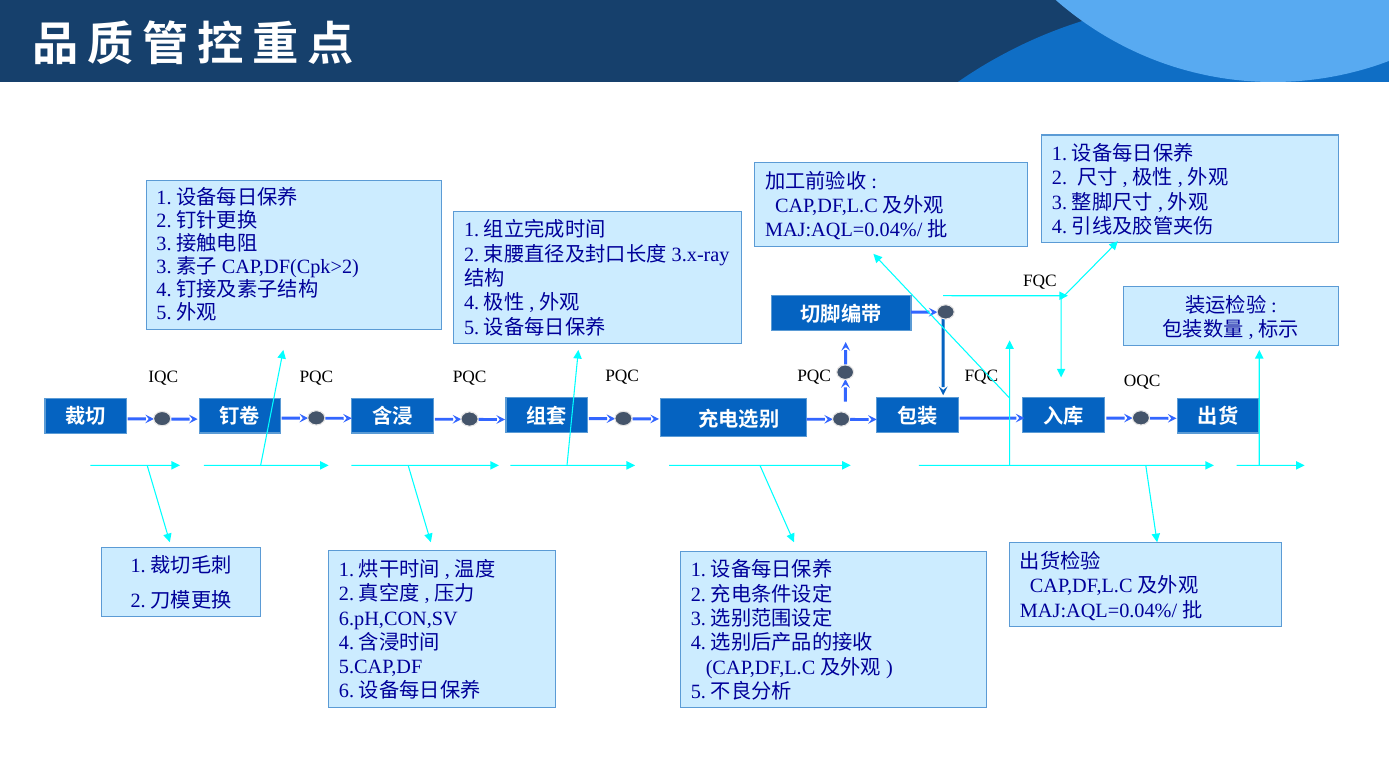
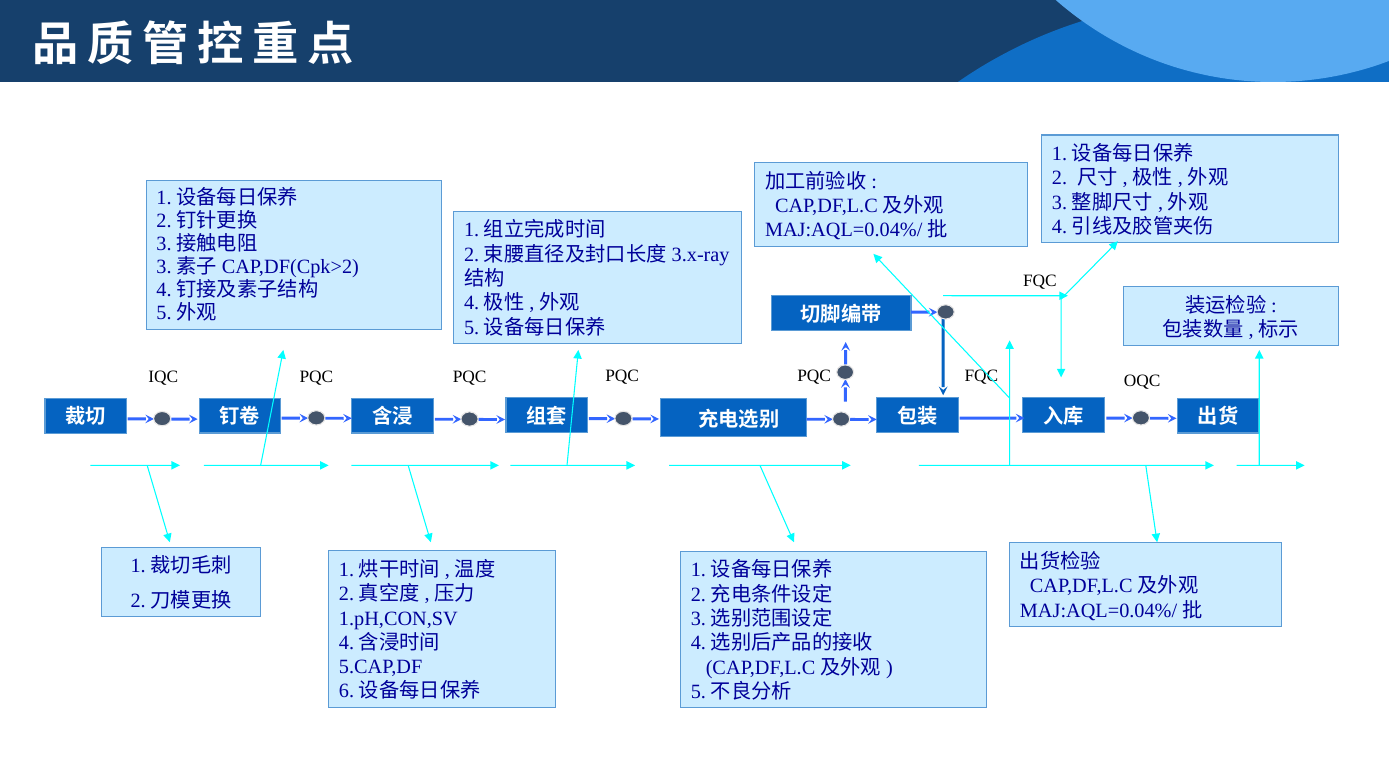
6.pH,CON,SV: 6.pH,CON,SV -> 1.pH,CON,SV
